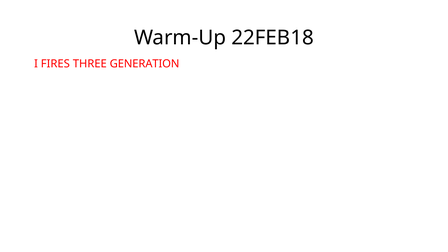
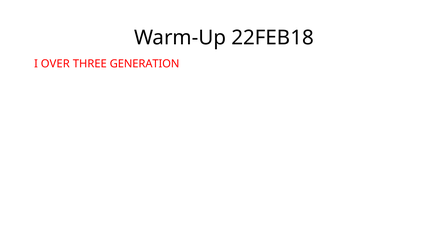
FIRES: FIRES -> OVER
